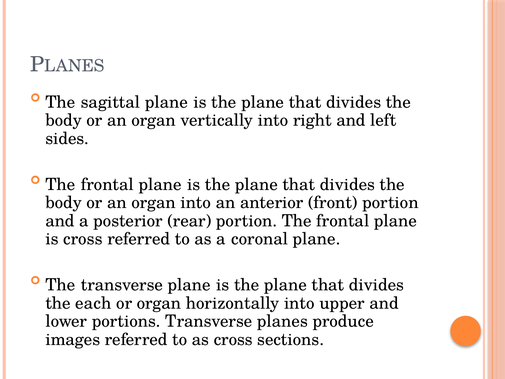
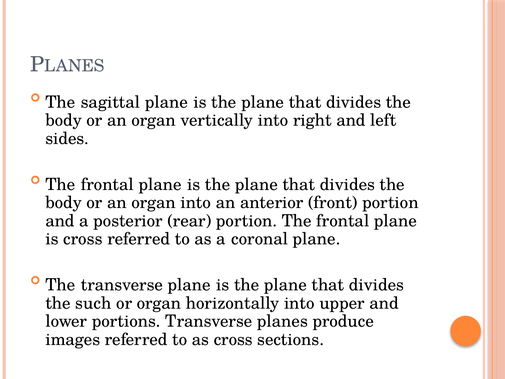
each: each -> such
